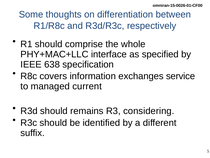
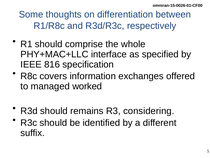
638: 638 -> 816
service: service -> offered
current: current -> worked
